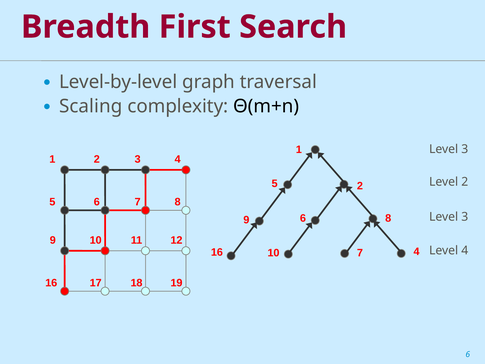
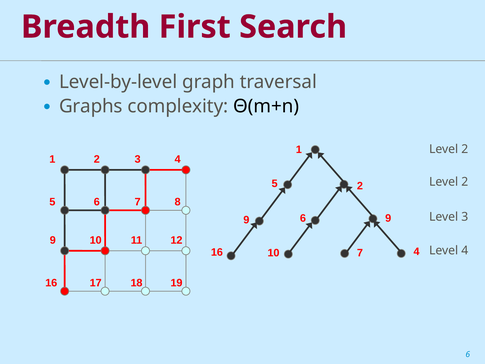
Scaling: Scaling -> Graphs
3 at (465, 149): 3 -> 2
6 8: 8 -> 9
